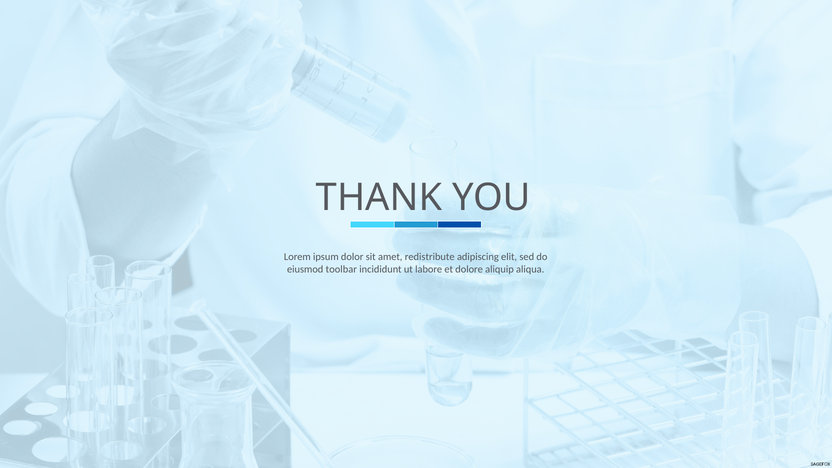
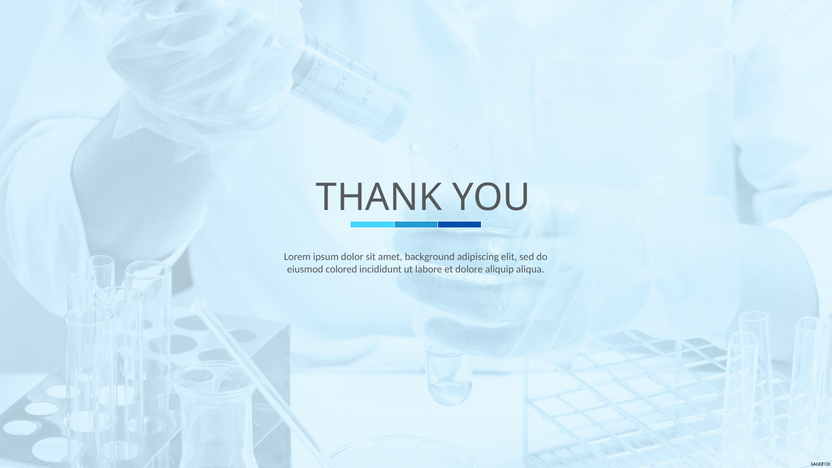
redistribute: redistribute -> background
toolbar: toolbar -> colored
